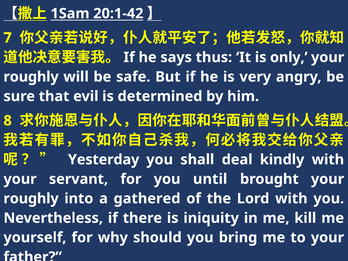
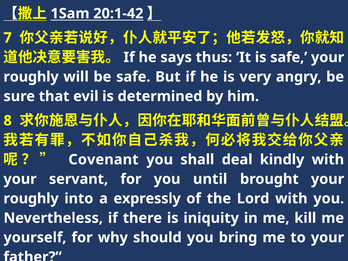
is only: only -> safe
Yesterday: Yesterday -> Covenant
gathered: gathered -> expressly
